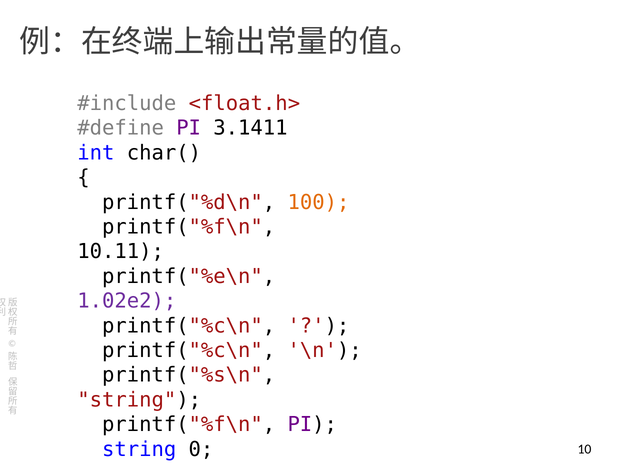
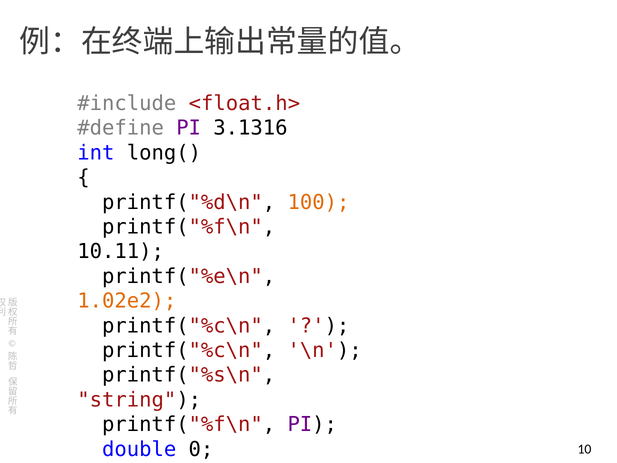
3.1411: 3.1411 -> 3.1316
char(: char( -> long(
1.02e2 colour: purple -> orange
string at (139, 449): string -> double
